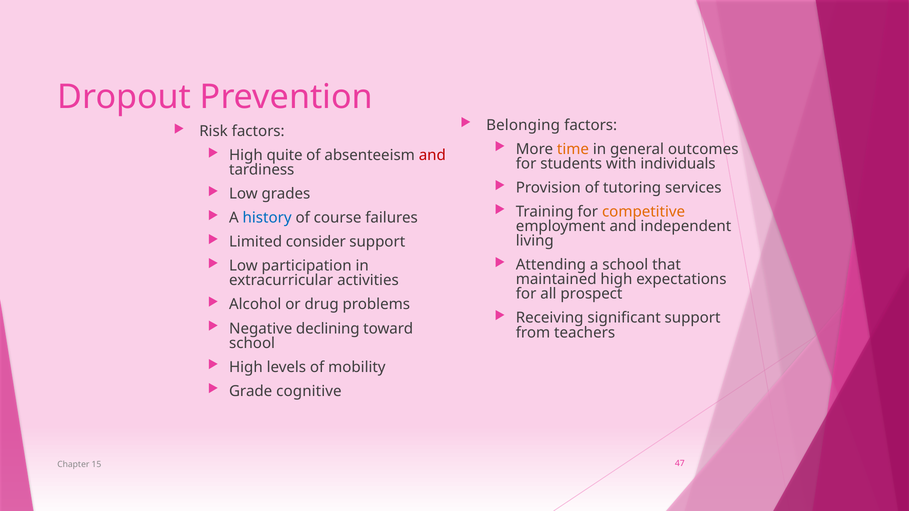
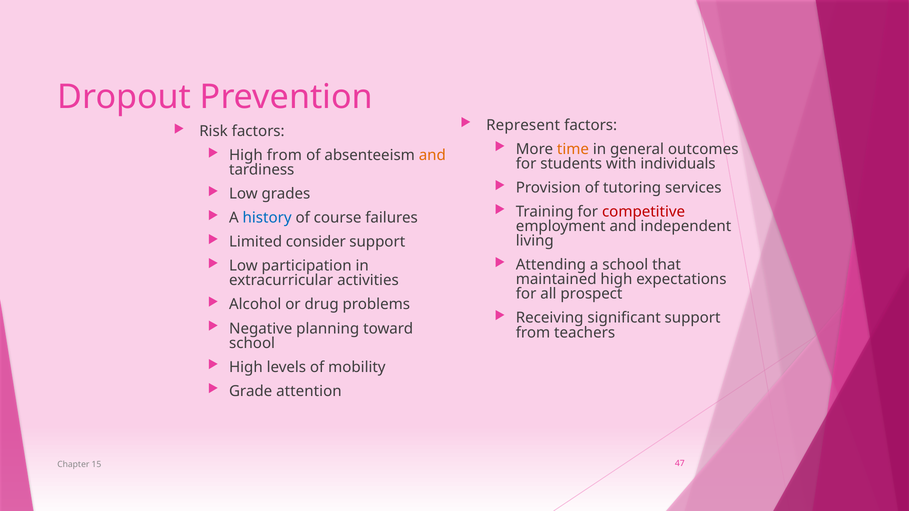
Belonging: Belonging -> Represent
High quite: quite -> from
and at (432, 155) colour: red -> orange
competitive colour: orange -> red
declining: declining -> planning
cognitive: cognitive -> attention
